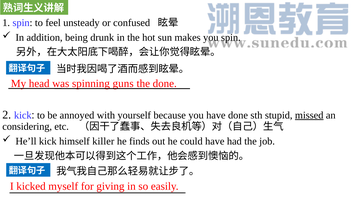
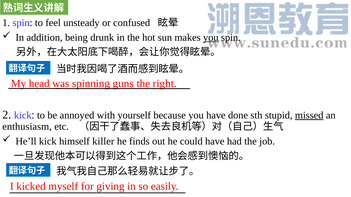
you at (211, 37) underline: none -> present
the done: done -> right
considering: considering -> enthusiasm
